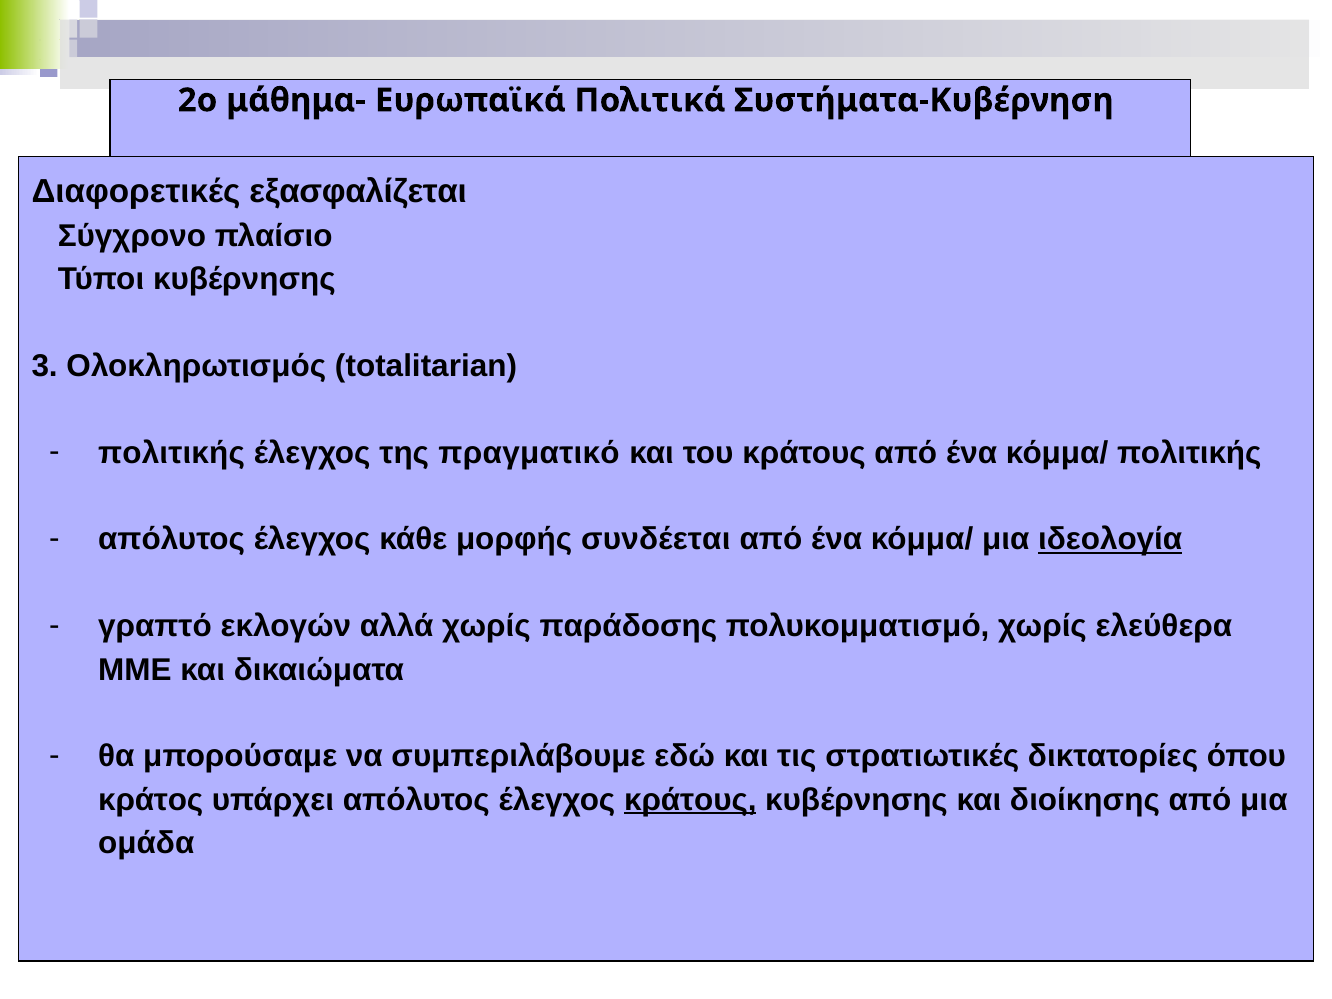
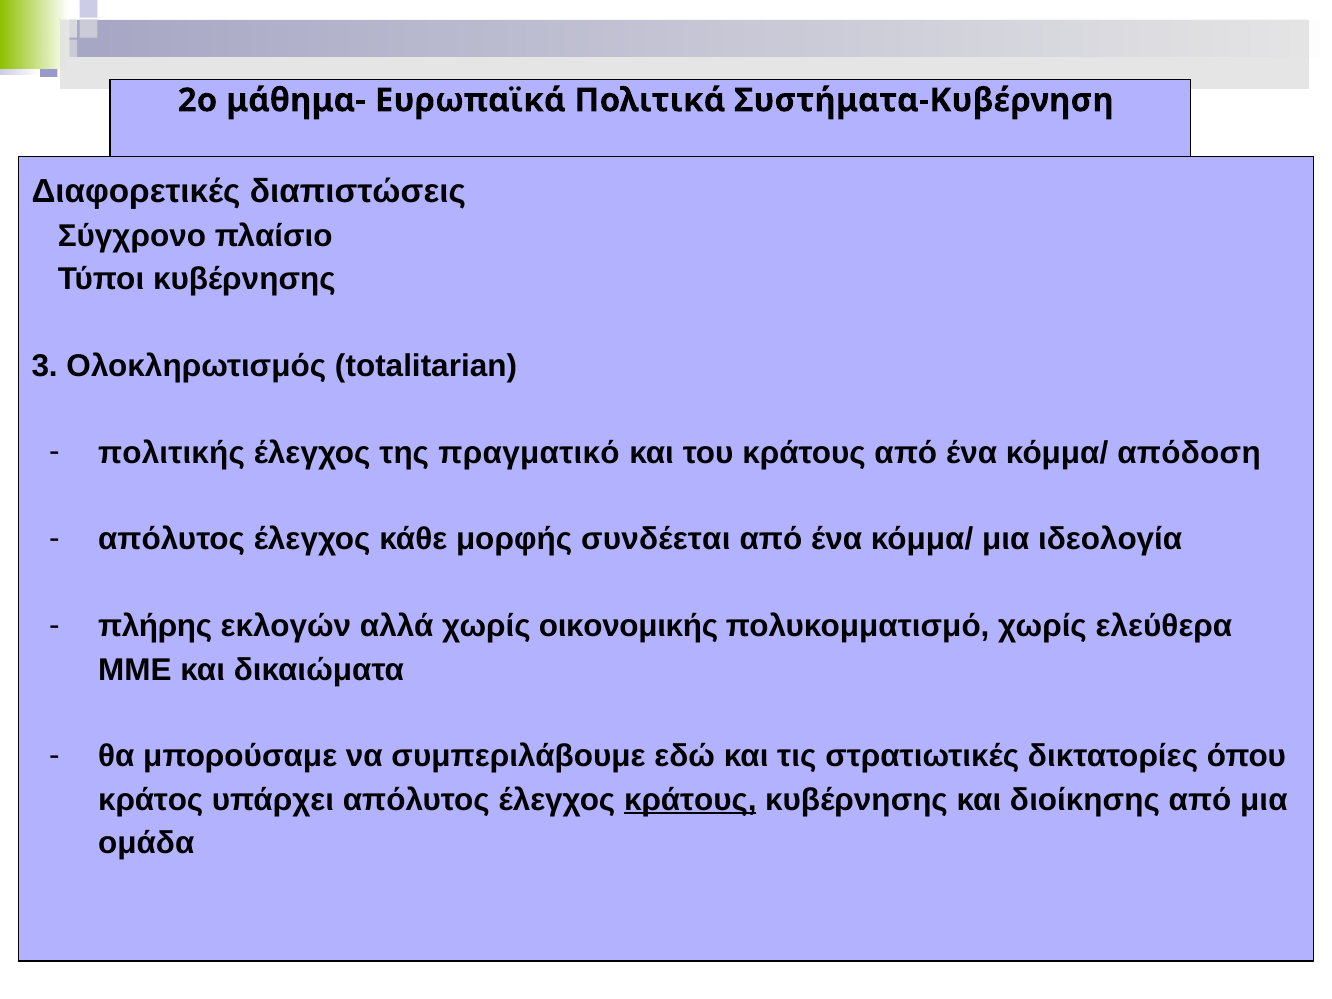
εξασφαλίζεται: εξασφαλίζεται -> διαπιστώσεις
κόμμα/ πολιτικής: πολιτικής -> απόδοση
ιδεολογία underline: present -> none
γραπτό: γραπτό -> πλήρης
παράδοσης: παράδοσης -> οικονομικής
